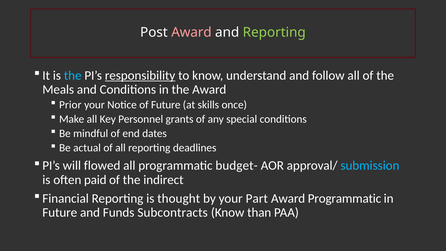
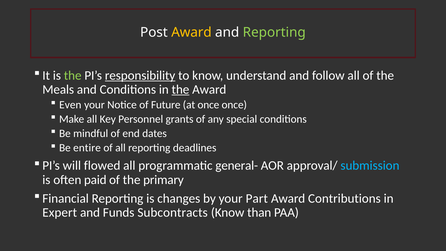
Award at (191, 32) colour: pink -> yellow
the at (73, 75) colour: light blue -> light green
the at (180, 89) underline: none -> present
Prior: Prior -> Even
at skills: skills -> once
actual: actual -> entire
budget-: budget- -> general-
indirect: indirect -> primary
thought: thought -> changes
Award Programmatic: Programmatic -> Contributions
Future at (60, 212): Future -> Expert
